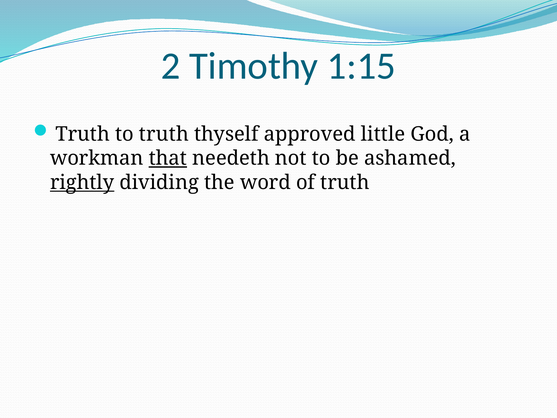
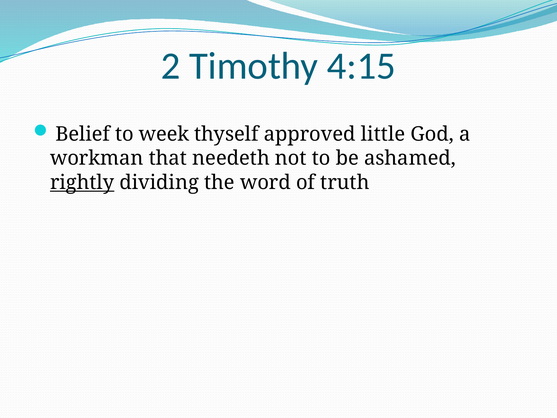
1:15: 1:15 -> 4:15
Truth at (83, 134): Truth -> Belief
to truth: truth -> week
that underline: present -> none
